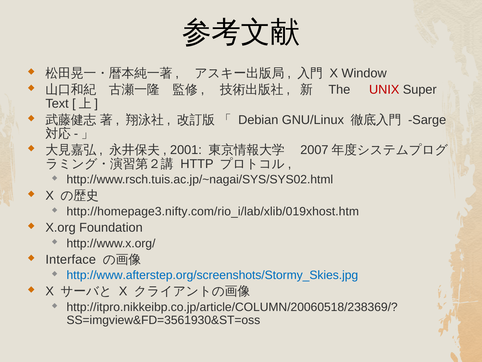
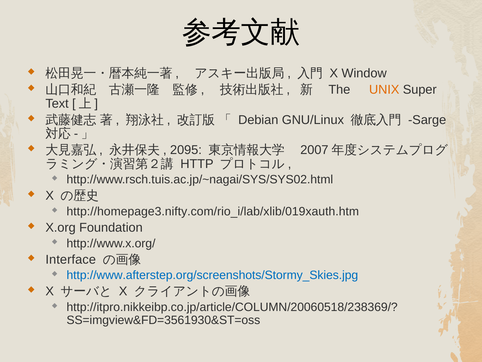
UNIX colour: red -> orange
2001: 2001 -> 2095
http://homepage3.nifty.com/rio_i/lab/xlib/019xhost.htm: http://homepage3.nifty.com/rio_i/lab/xlib/019xhost.htm -> http://homepage3.nifty.com/rio_i/lab/xlib/019xauth.htm
